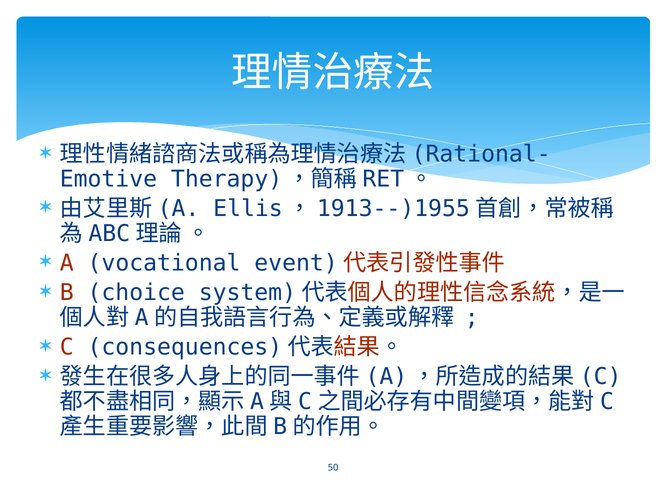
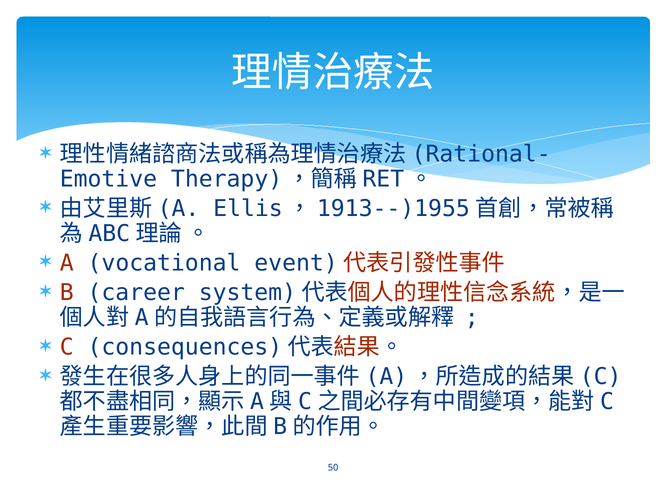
choice: choice -> career
